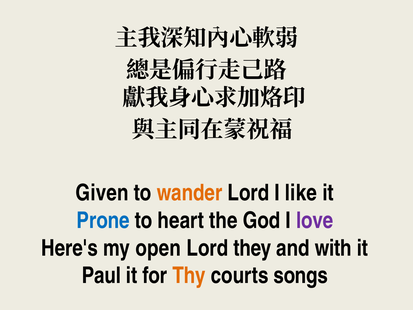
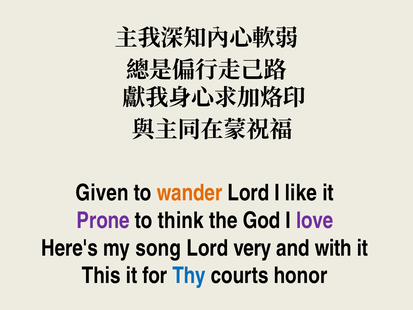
Prone colour: blue -> purple
heart: heart -> think
open: open -> song
they: they -> very
Paul: Paul -> This
Thy colour: orange -> blue
songs: songs -> honor
